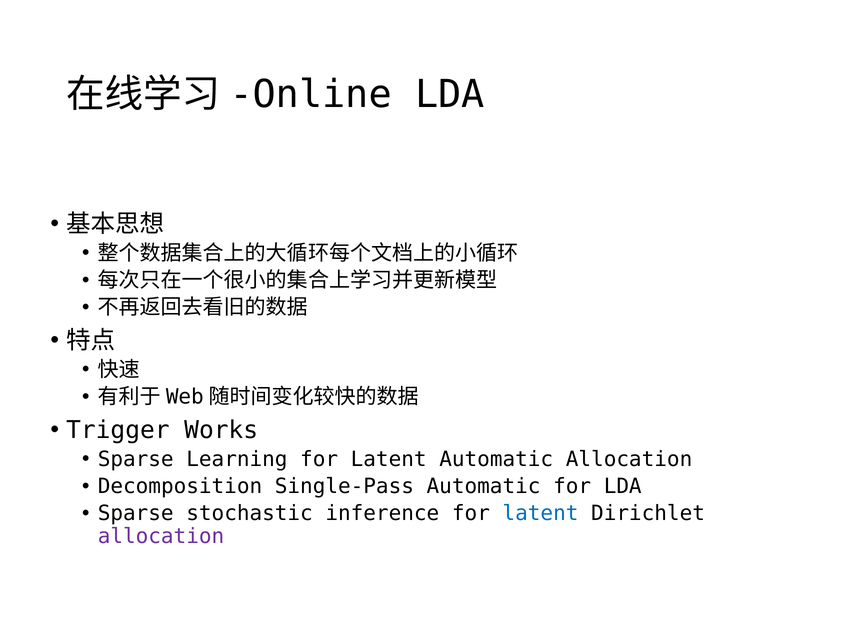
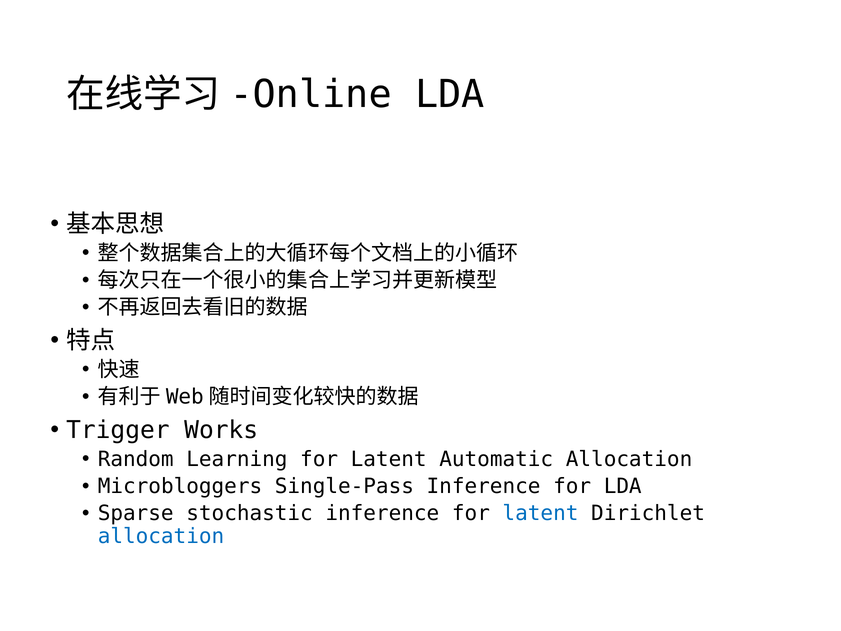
Sparse at (136, 459): Sparse -> Random
Decomposition: Decomposition -> Microbloggers
Single-Pass Automatic: Automatic -> Inference
allocation at (161, 536) colour: purple -> blue
